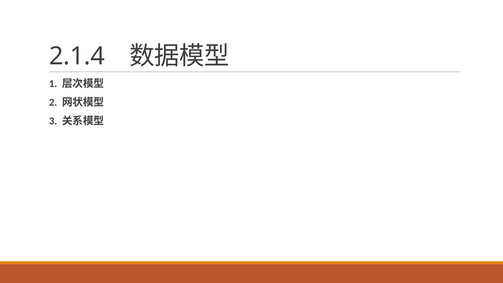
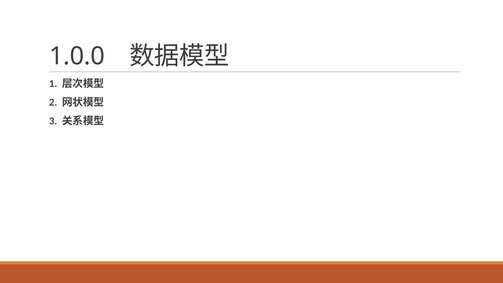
2.1.4: 2.1.4 -> 1.0.0
